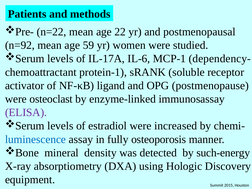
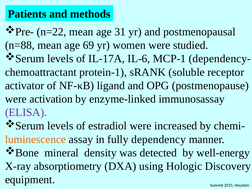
22: 22 -> 31
n=92: n=92 -> n=88
59: 59 -> 69
osteoclast: osteoclast -> activation
luminescence colour: blue -> orange
osteoporosis: osteoporosis -> dependency
such-energy: such-energy -> well-energy
